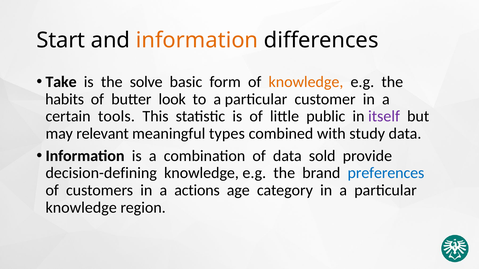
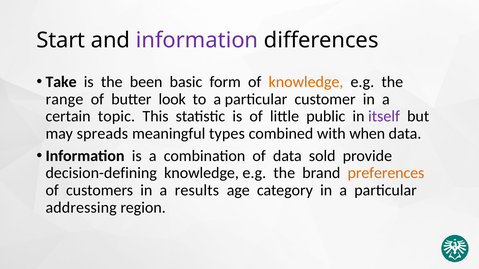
information at (197, 40) colour: orange -> purple
solve: solve -> been
habits: habits -> range
tools: tools -> topic
relevant: relevant -> spreads
study: study -> when
preferences colour: blue -> orange
actions: actions -> results
knowledge at (81, 208): knowledge -> addressing
